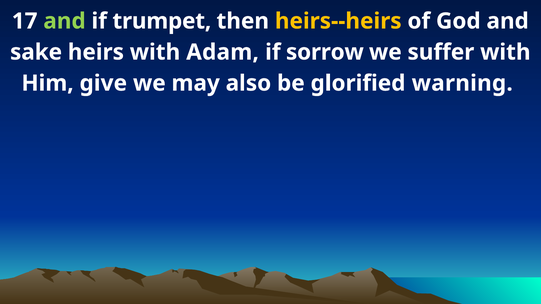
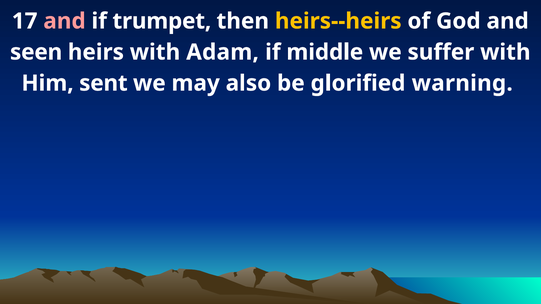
and at (64, 21) colour: light green -> pink
sake: sake -> seen
sorrow: sorrow -> middle
give: give -> sent
